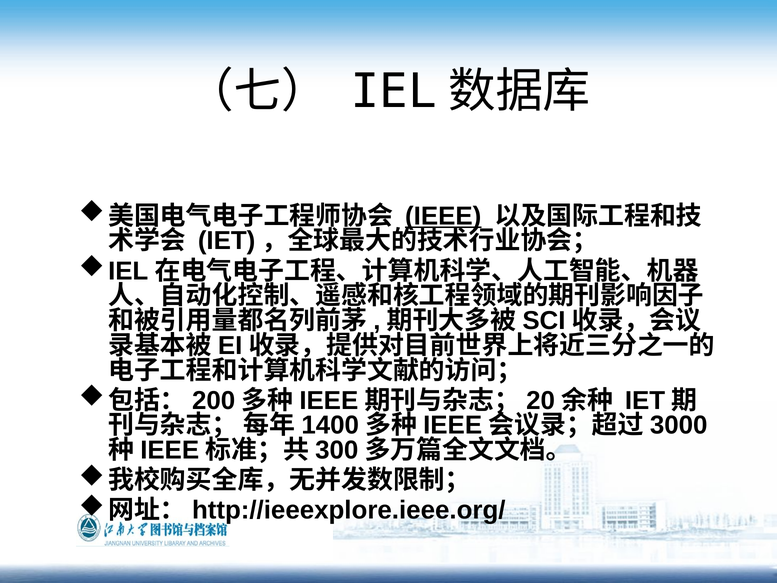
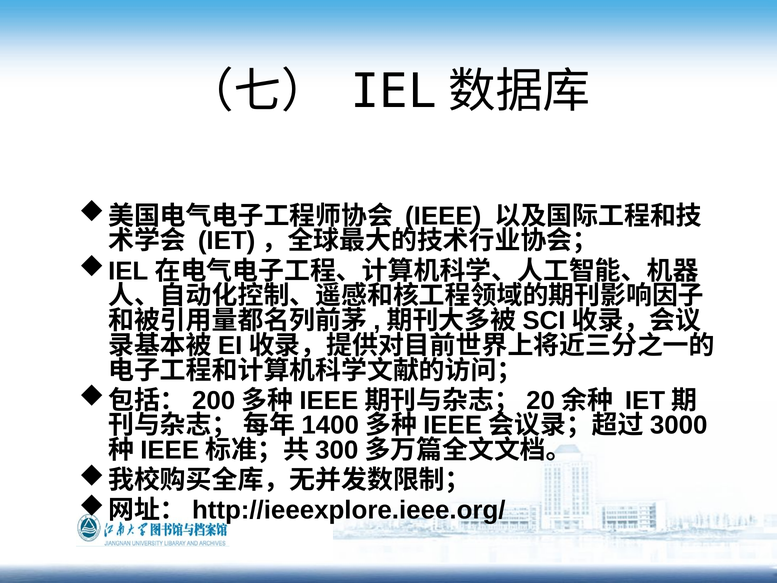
IEEE underline: present -> none
